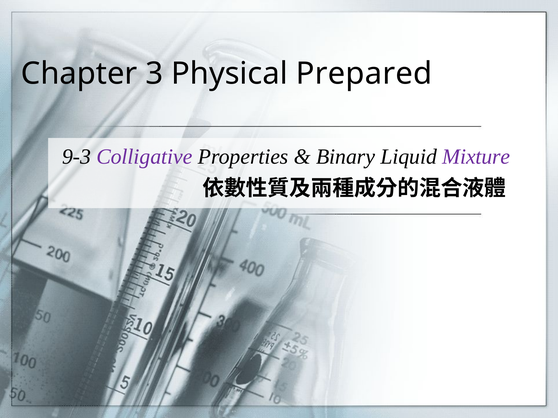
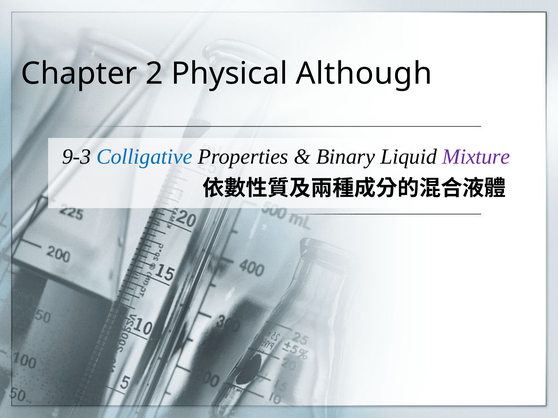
3: 3 -> 2
Prepared: Prepared -> Although
Colligative colour: purple -> blue
